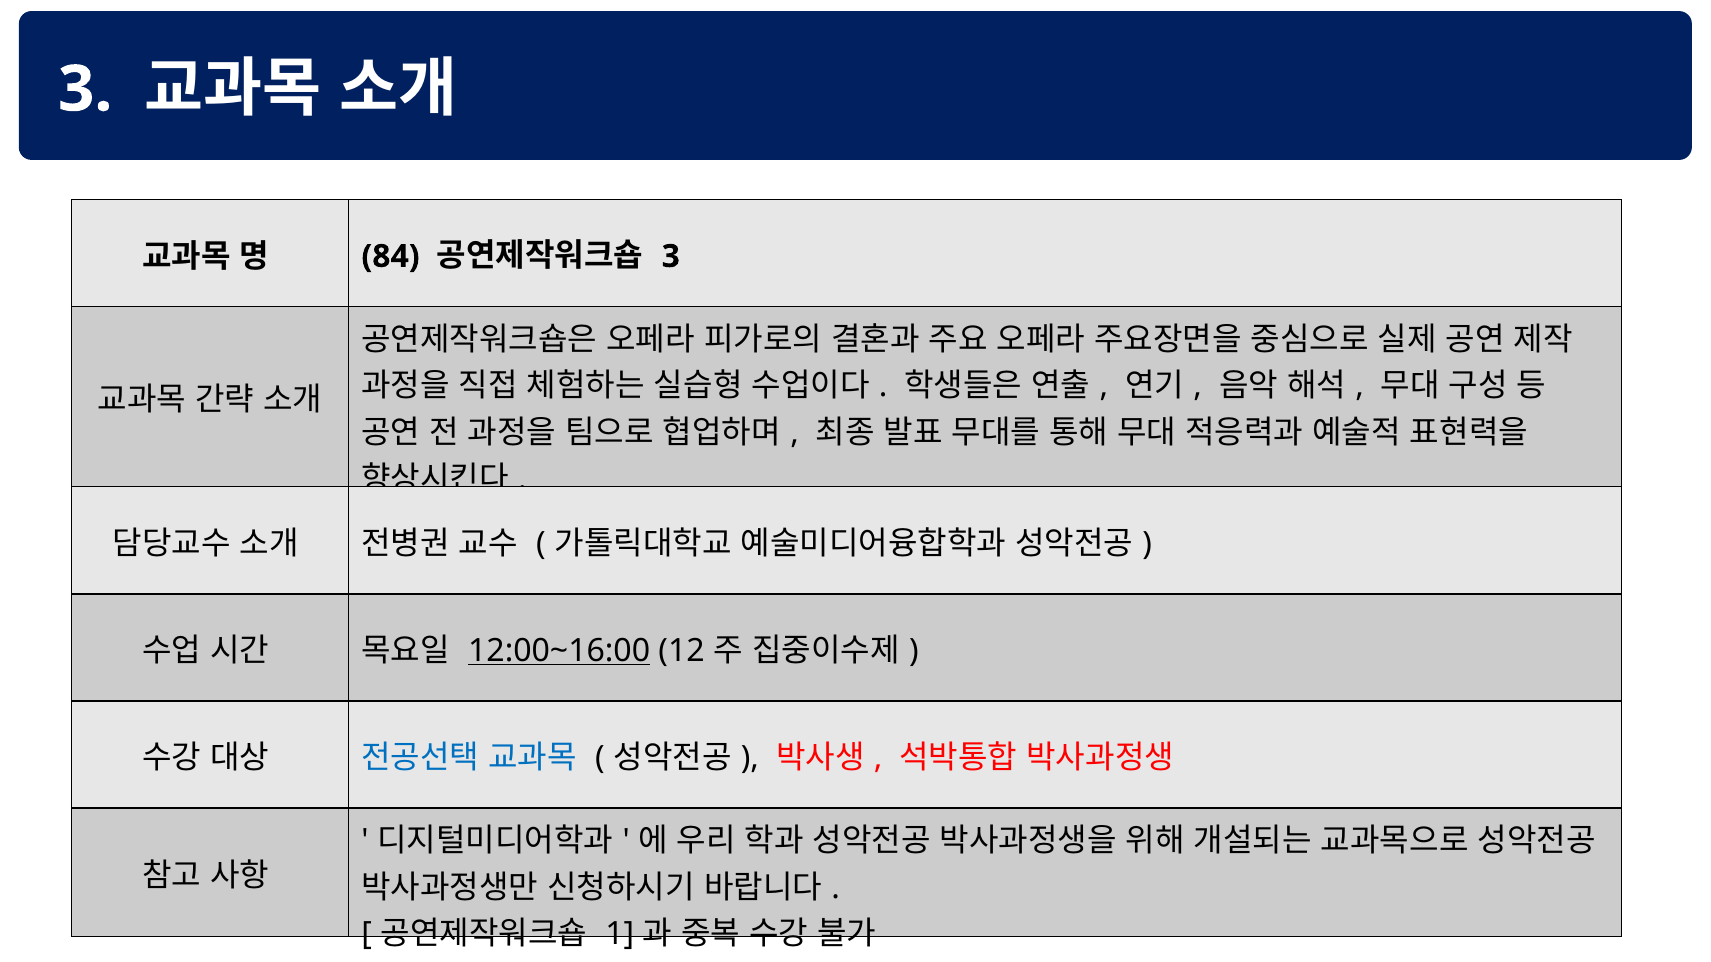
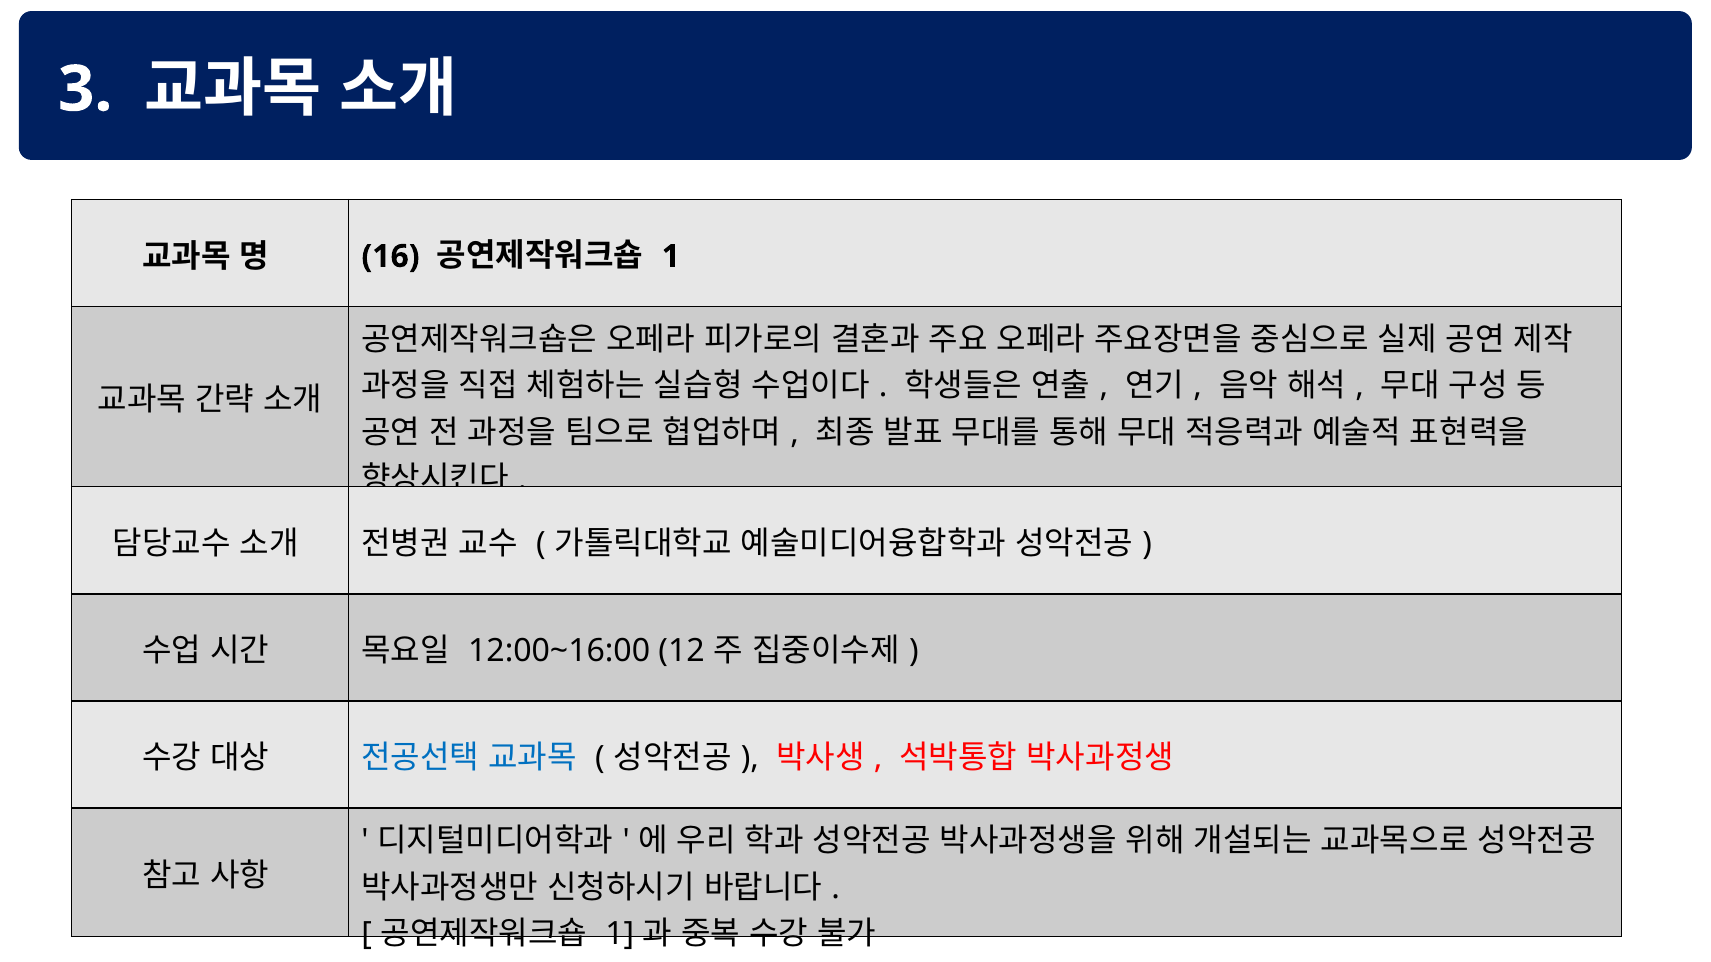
84: 84 -> 16
3 at (671, 257): 3 -> 1
12:00~16:00 underline: present -> none
